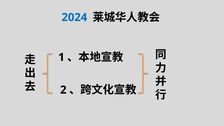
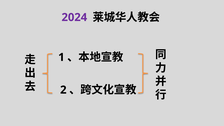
2024 colour: blue -> purple
